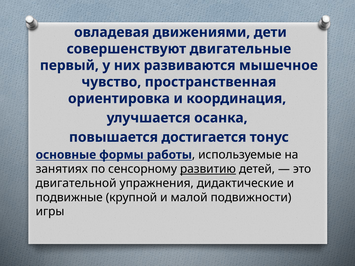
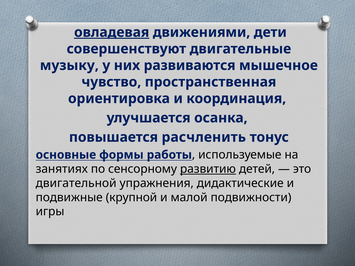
овладевая underline: none -> present
первый: первый -> музыку
достигается: достигается -> расчленить
